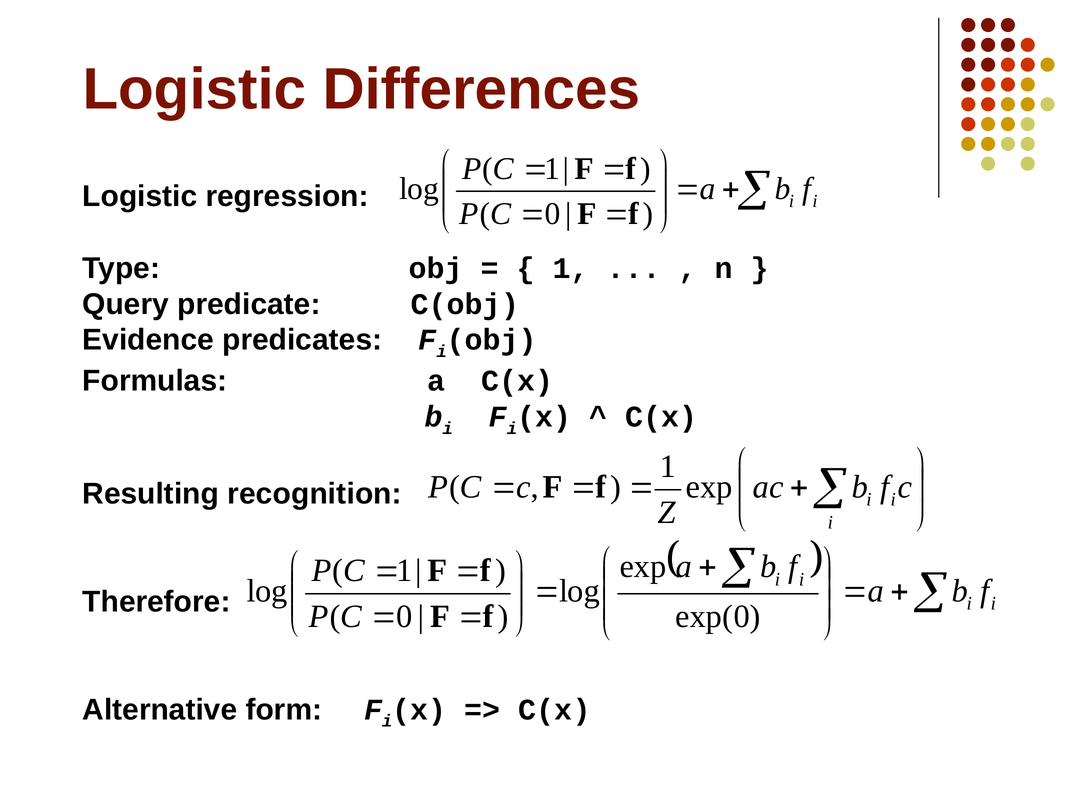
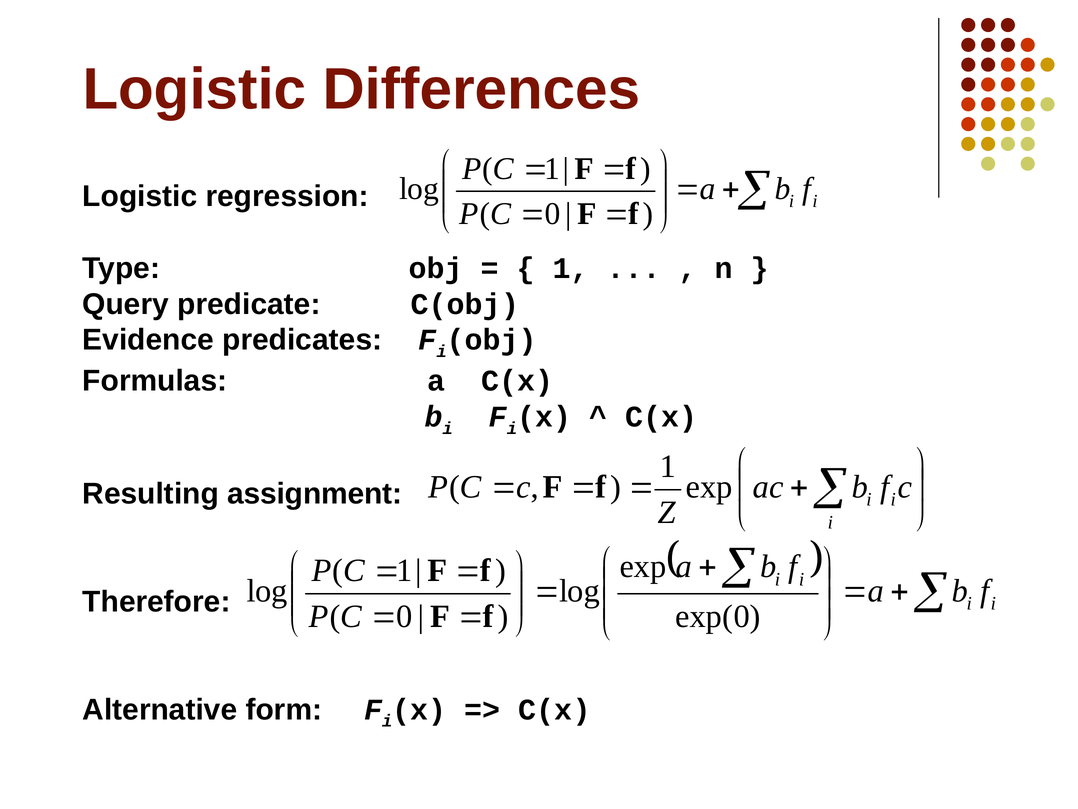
recognition: recognition -> assignment
